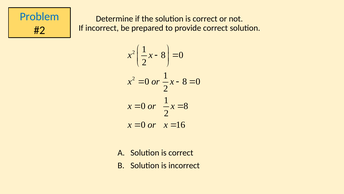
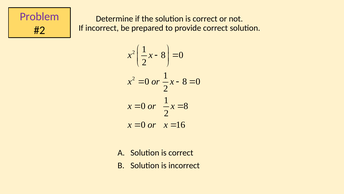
Problem colour: blue -> purple
